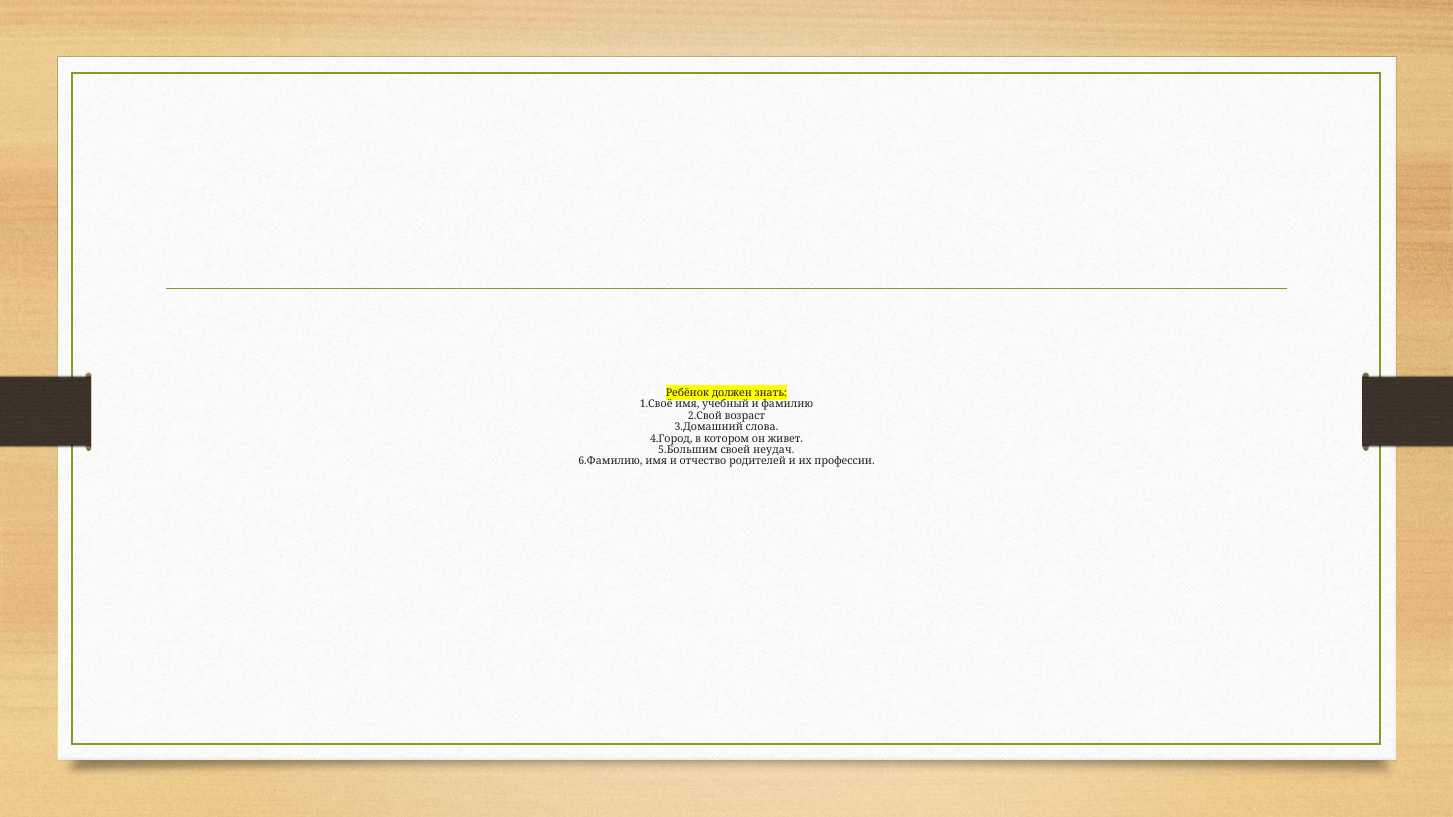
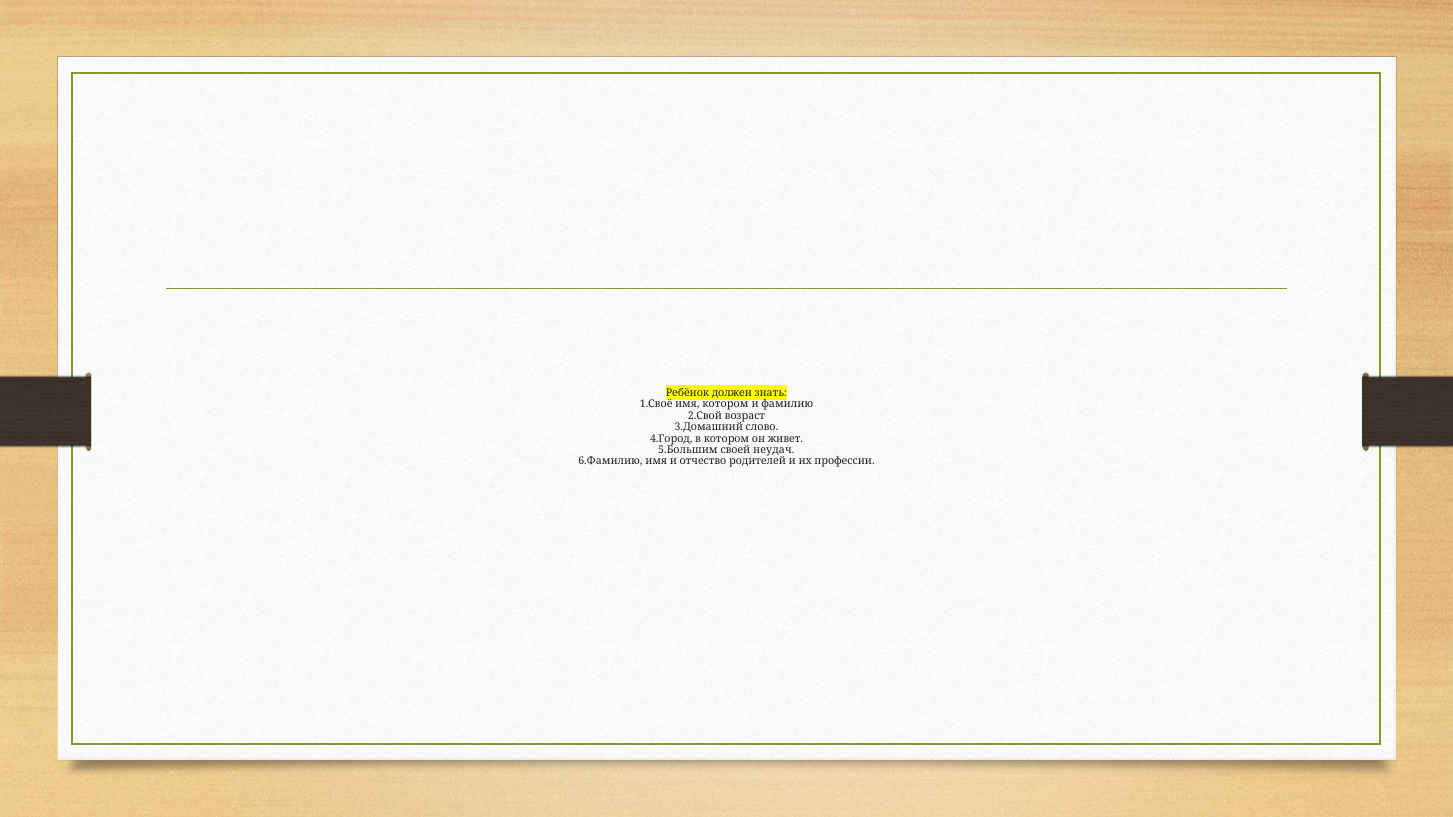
имя учебный: учебный -> котором
слова: слова -> слово
